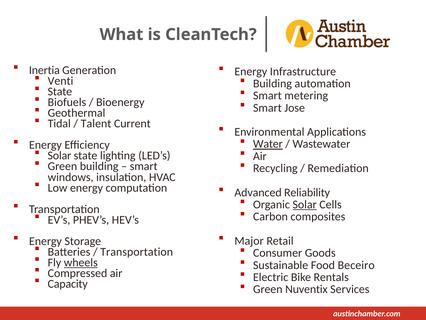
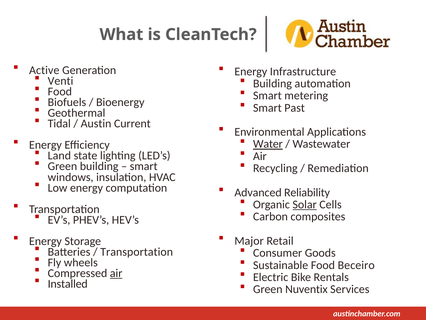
Inertia: Inertia -> Active
State at (60, 92): State -> Food
Jose: Jose -> Past
Talent at (96, 124): Talent -> Austin
Solar at (59, 155): Solar -> Land
wheels underline: present -> none
air at (116, 273) underline: none -> present
Capacity: Capacity -> Installed
